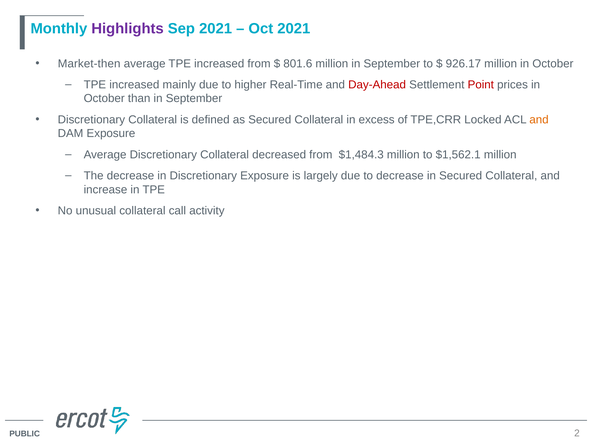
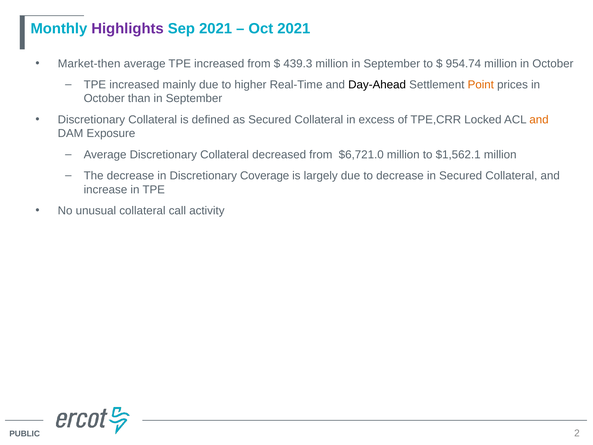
801.6: 801.6 -> 439.3
926.17: 926.17 -> 954.74
Day-Ahead colour: red -> black
Point colour: red -> orange
$1,484.3: $1,484.3 -> $6,721.0
Discretionary Exposure: Exposure -> Coverage
